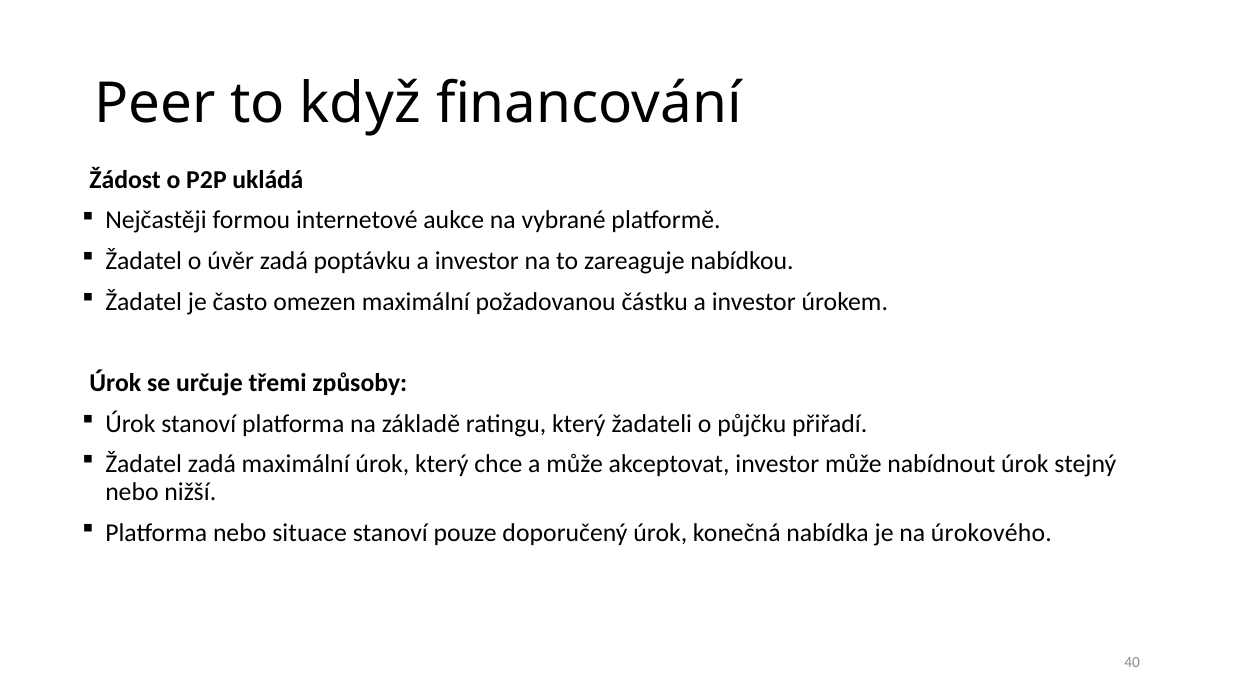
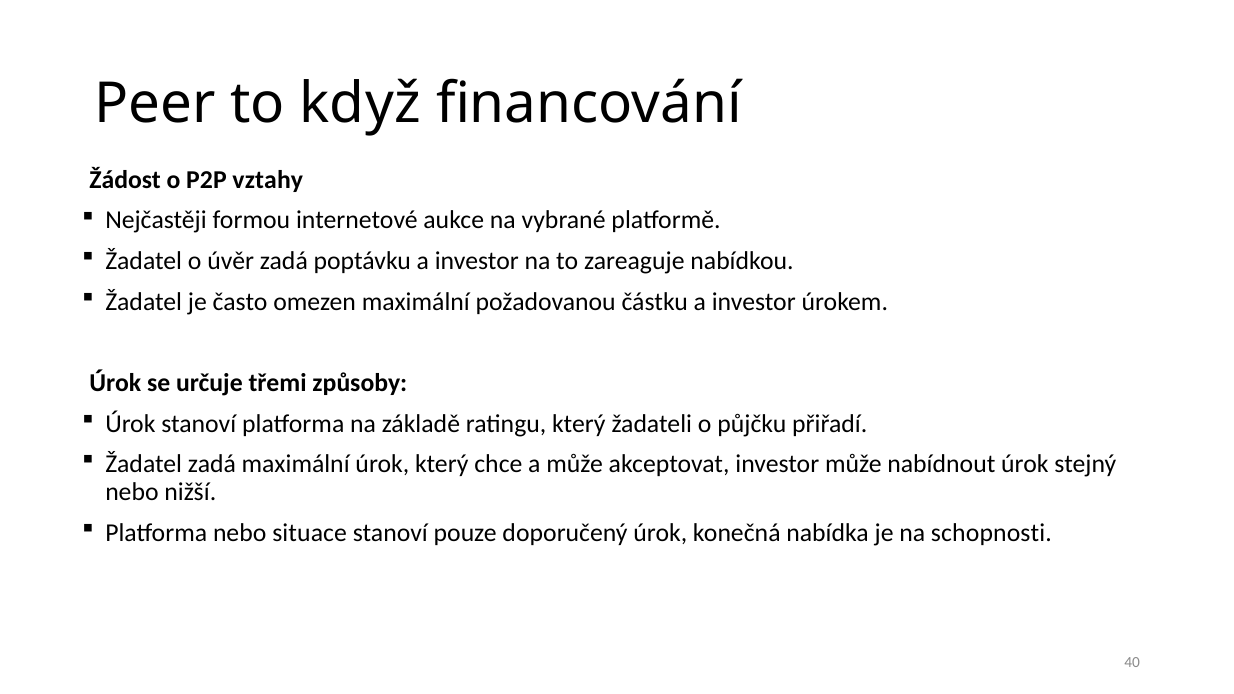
ukládá: ukládá -> vztahy
úrokového: úrokového -> schopnosti
